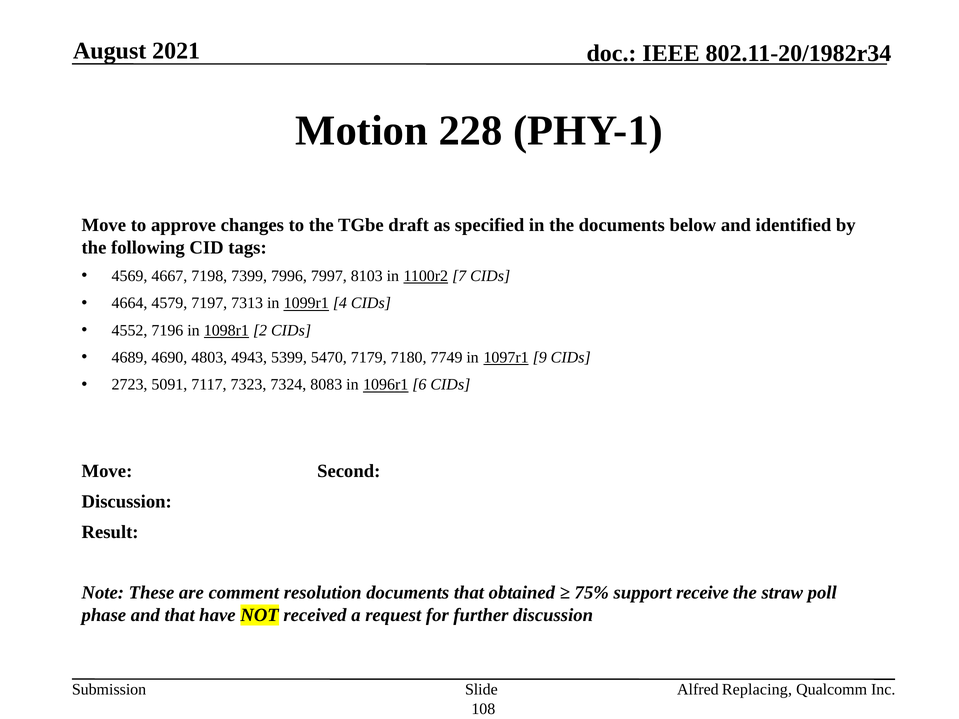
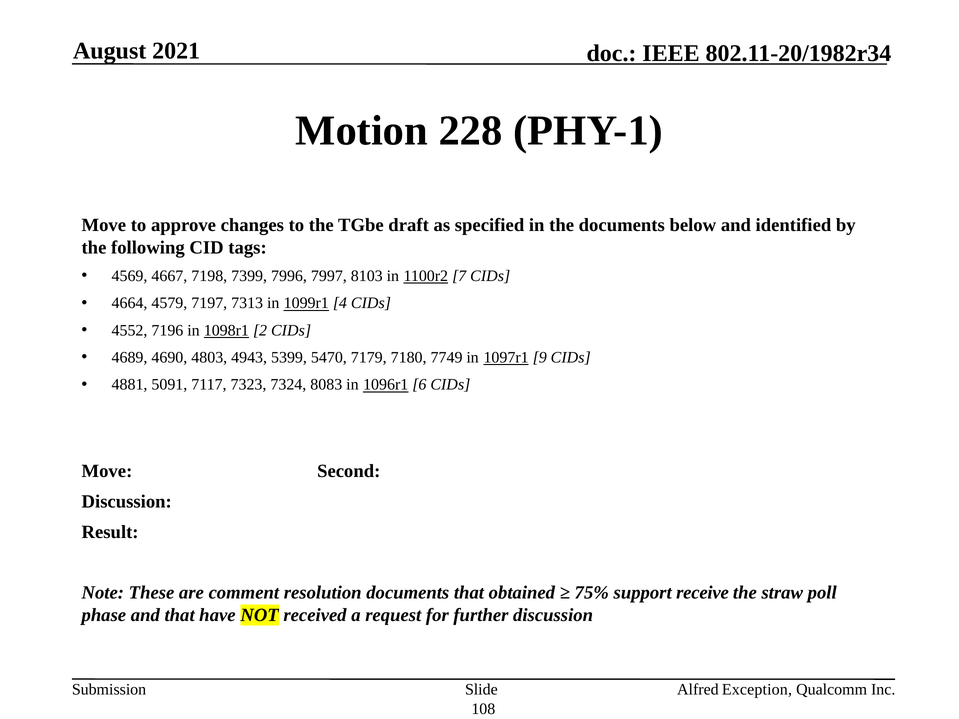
2723: 2723 -> 4881
Replacing: Replacing -> Exception
